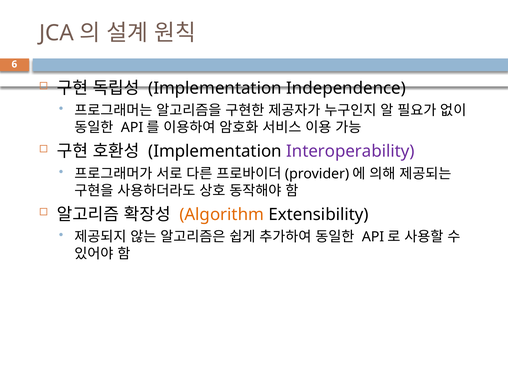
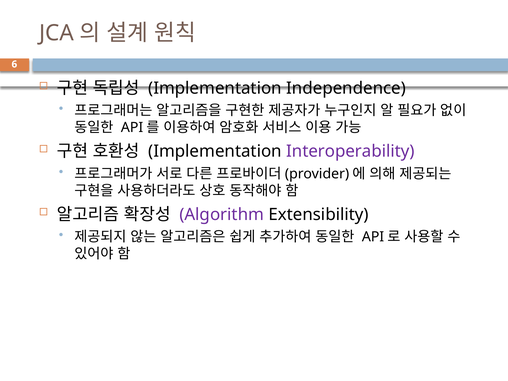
Algorithm colour: orange -> purple
